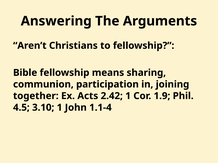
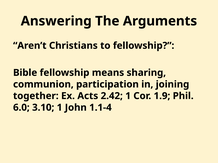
4.5: 4.5 -> 6.0
